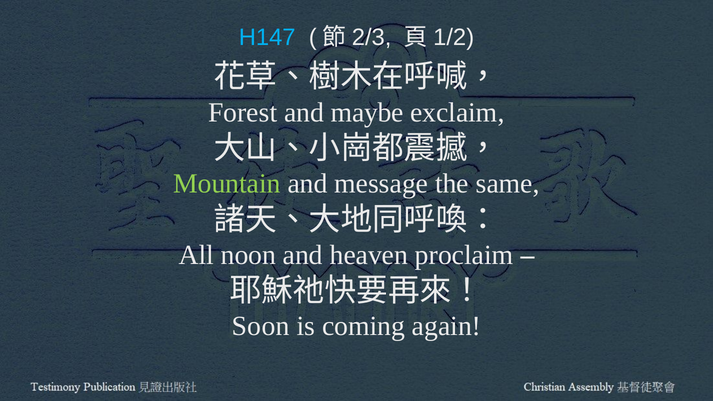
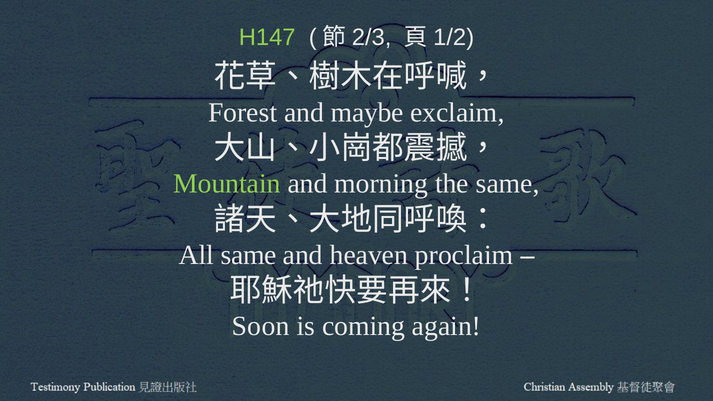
H147 colour: light blue -> light green
message: message -> morning
All noon: noon -> same
